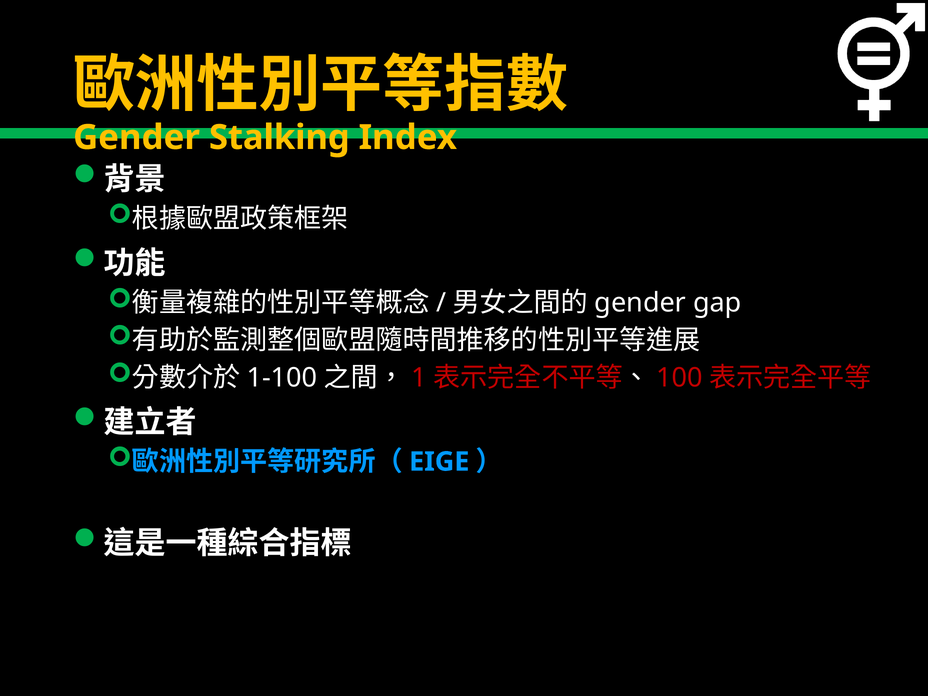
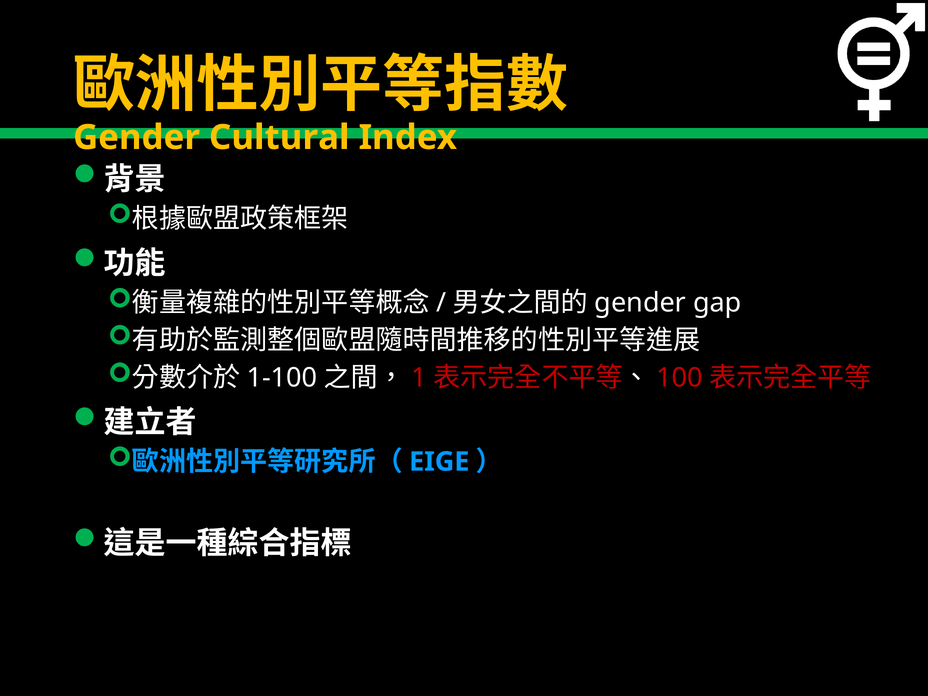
Stalking: Stalking -> Cultural
